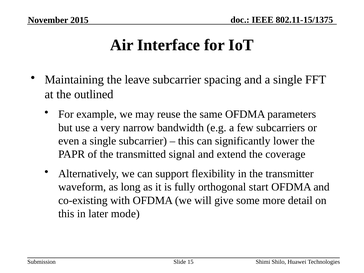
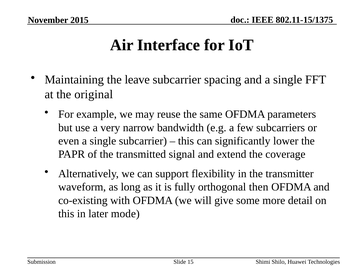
outlined: outlined -> original
start: start -> then
